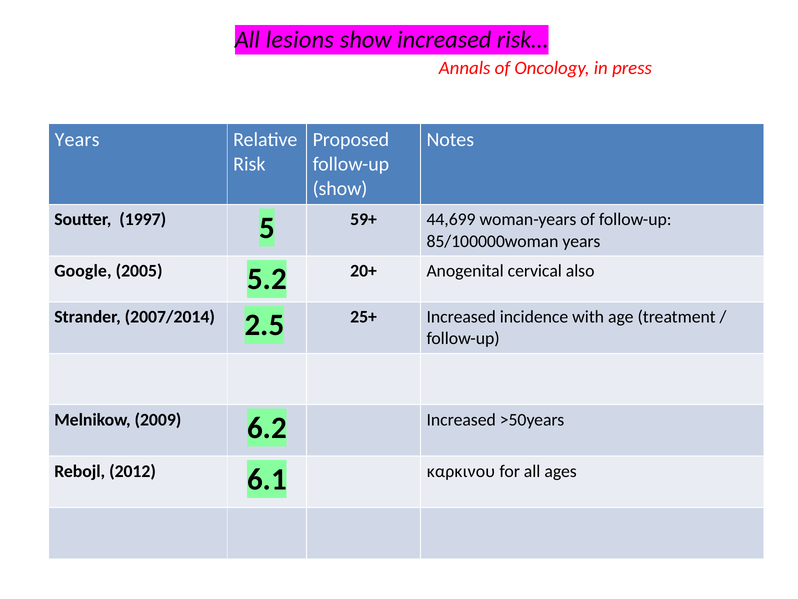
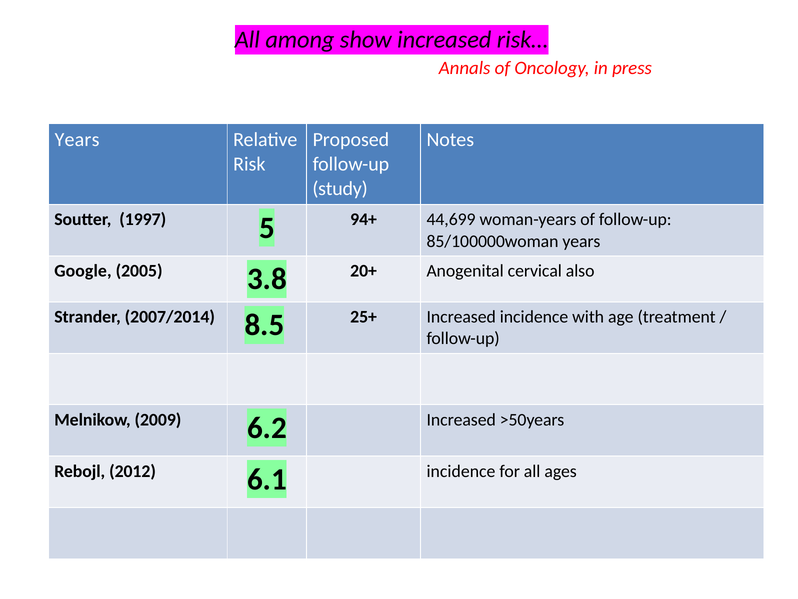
lesions: lesions -> among
show at (340, 188): show -> study
59+: 59+ -> 94+
5.2: 5.2 -> 3.8
2.5: 2.5 -> 8.5
6.1 καρκινου: καρκινου -> incidence
